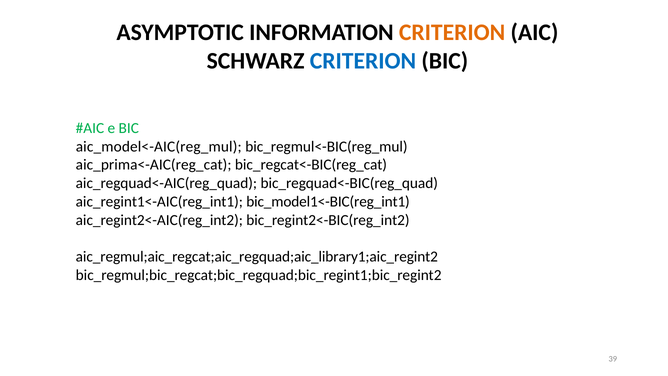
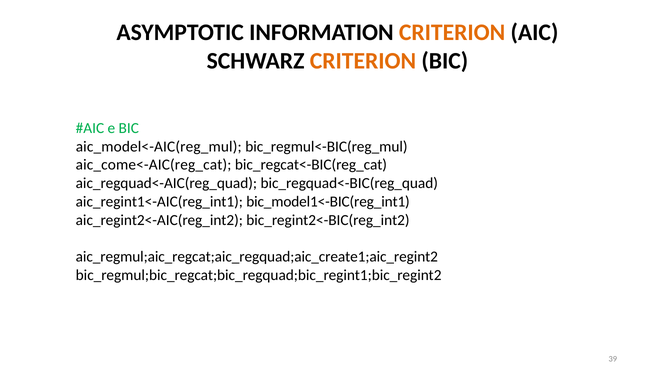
CRITERION at (363, 61) colour: blue -> orange
aic_prima<-AIC(reg_cat: aic_prima<-AIC(reg_cat -> aic_come<-AIC(reg_cat
aic_regmul;aic_regcat;aic_regquad;aic_library1;aic_regint2: aic_regmul;aic_regcat;aic_regquad;aic_library1;aic_regint2 -> aic_regmul;aic_regcat;aic_regquad;aic_create1;aic_regint2
